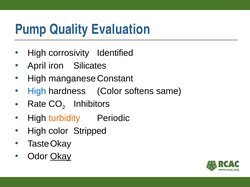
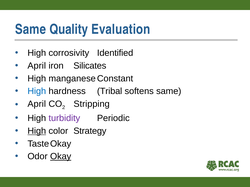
Pump at (31, 29): Pump -> Same
hardness Color: Color -> Tribal
Rate at (37, 104): Rate -> April
Inhibitors: Inhibitors -> Stripping
turbidity colour: orange -> purple
High at (37, 131) underline: none -> present
Stripped: Stripped -> Strategy
